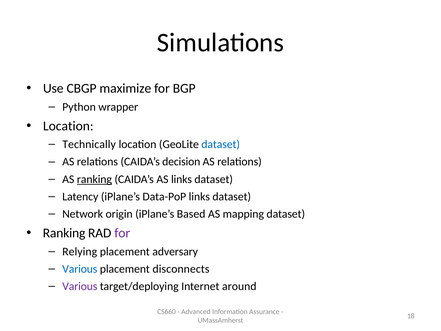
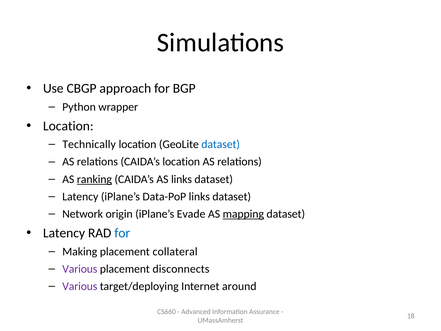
maximize: maximize -> approach
CAIDA’s decision: decision -> location
Based: Based -> Evade
mapping underline: none -> present
Ranking at (64, 233): Ranking -> Latency
for at (122, 233) colour: purple -> blue
Relying: Relying -> Making
adversary: adversary -> collateral
Various at (80, 269) colour: blue -> purple
